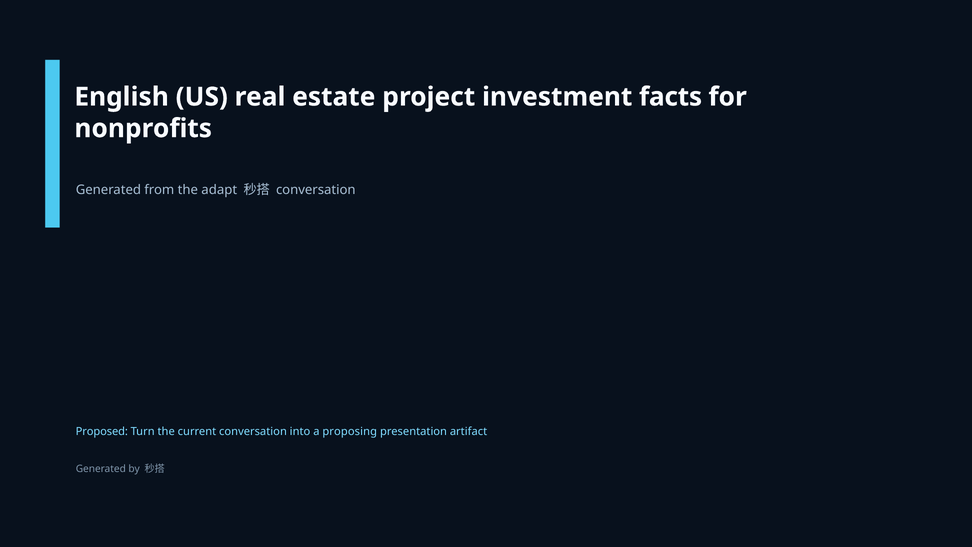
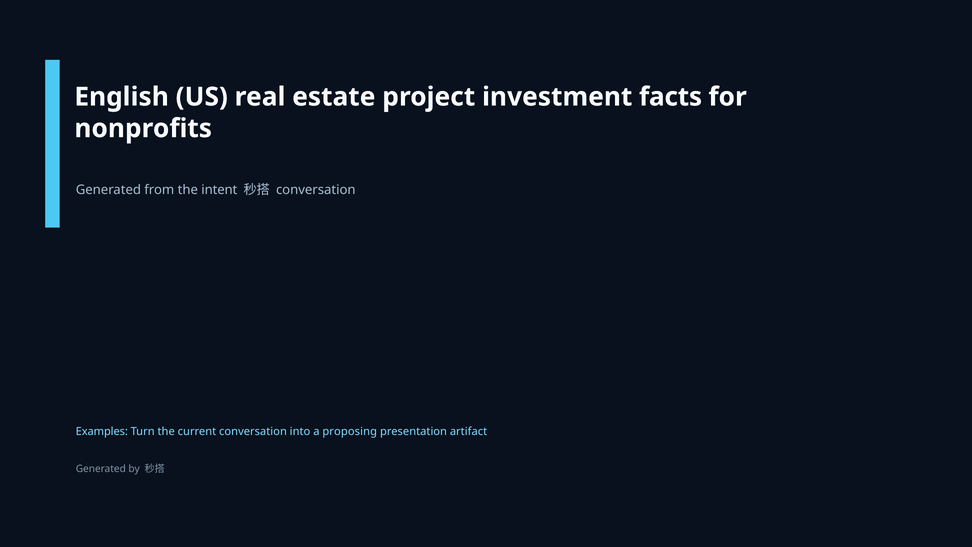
adapt: adapt -> intent
Proposed: Proposed -> Examples
